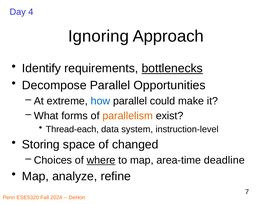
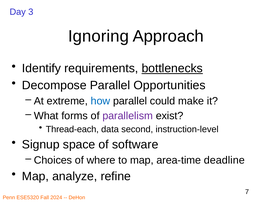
4: 4 -> 3
parallelism colour: orange -> purple
system: system -> second
Storing: Storing -> Signup
changed: changed -> software
where underline: present -> none
